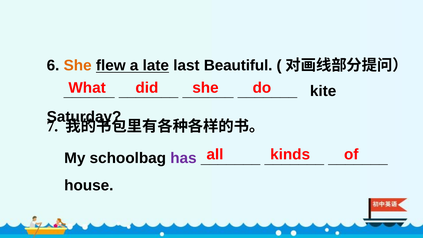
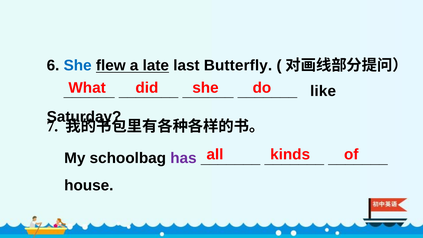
She at (78, 66) colour: orange -> blue
Beautiful: Beautiful -> Butterfly
kite: kite -> like
